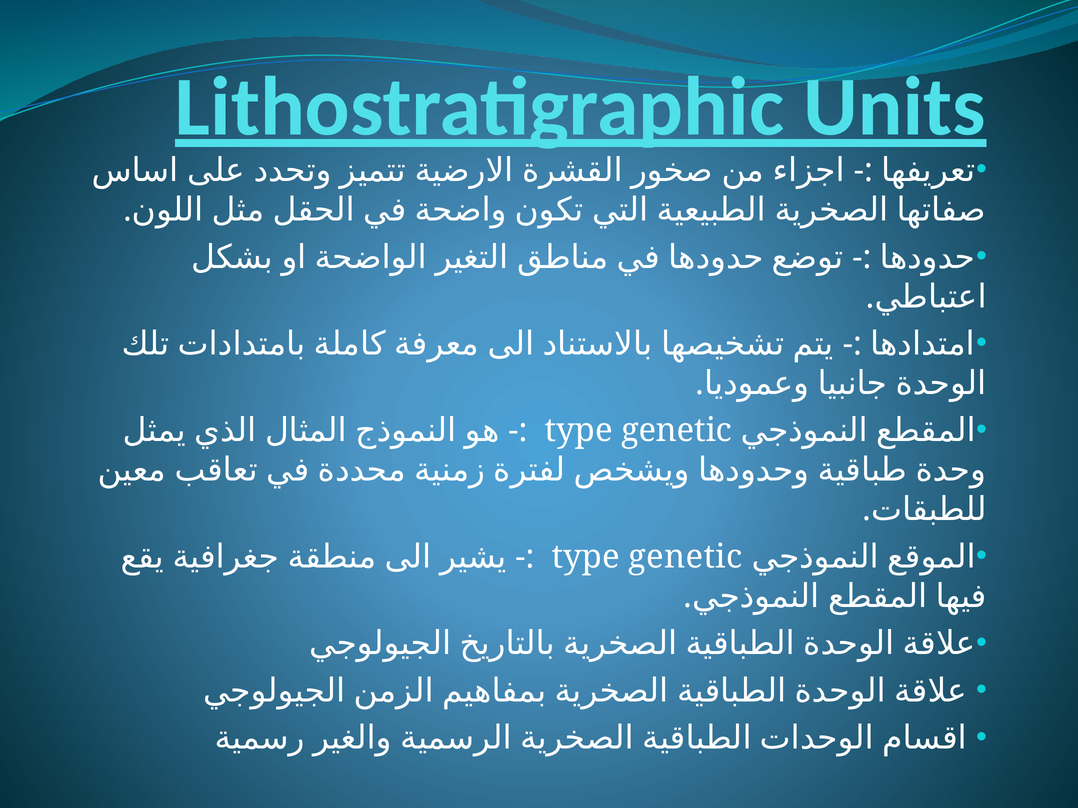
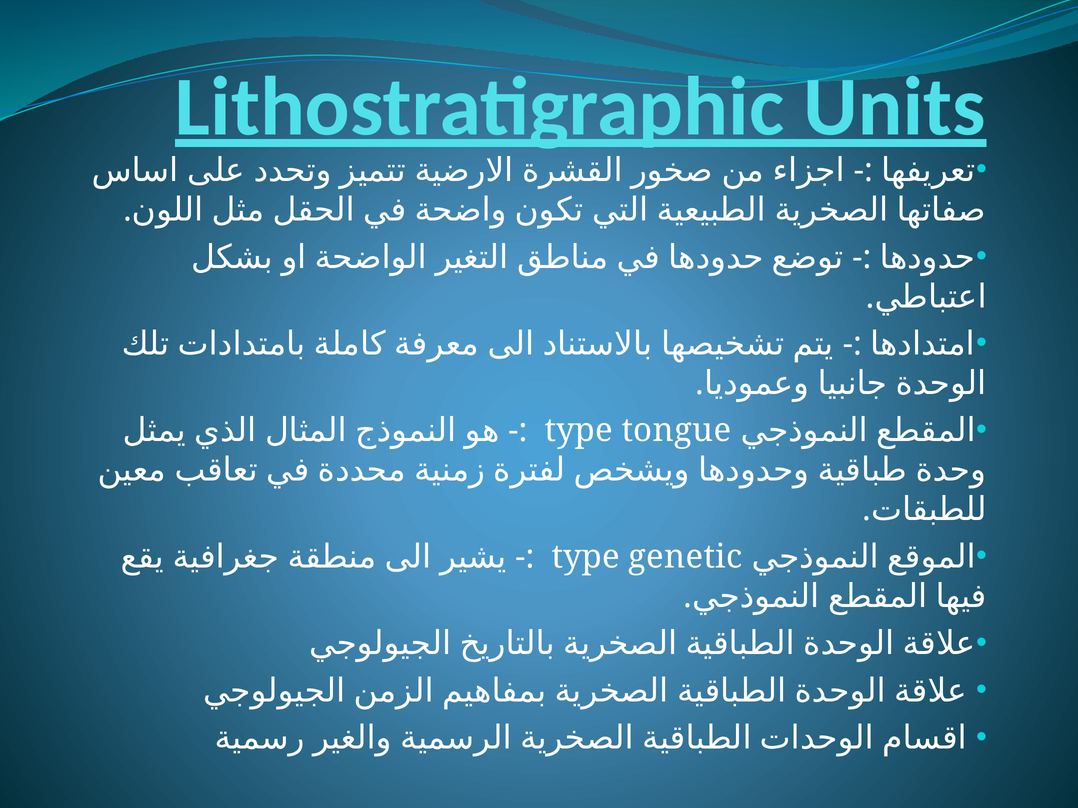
genetic at (677, 431): genetic -> tongue
